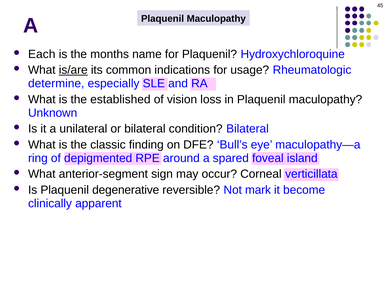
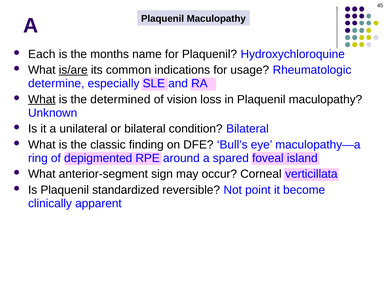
What at (42, 99) underline: none -> present
established: established -> determined
degenerative: degenerative -> standardized
mark: mark -> point
